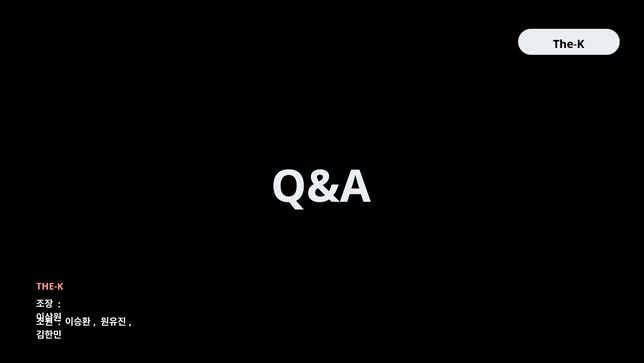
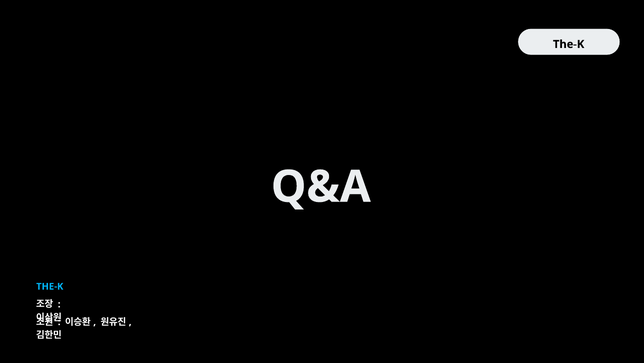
THE-K at (50, 286) colour: pink -> light blue
